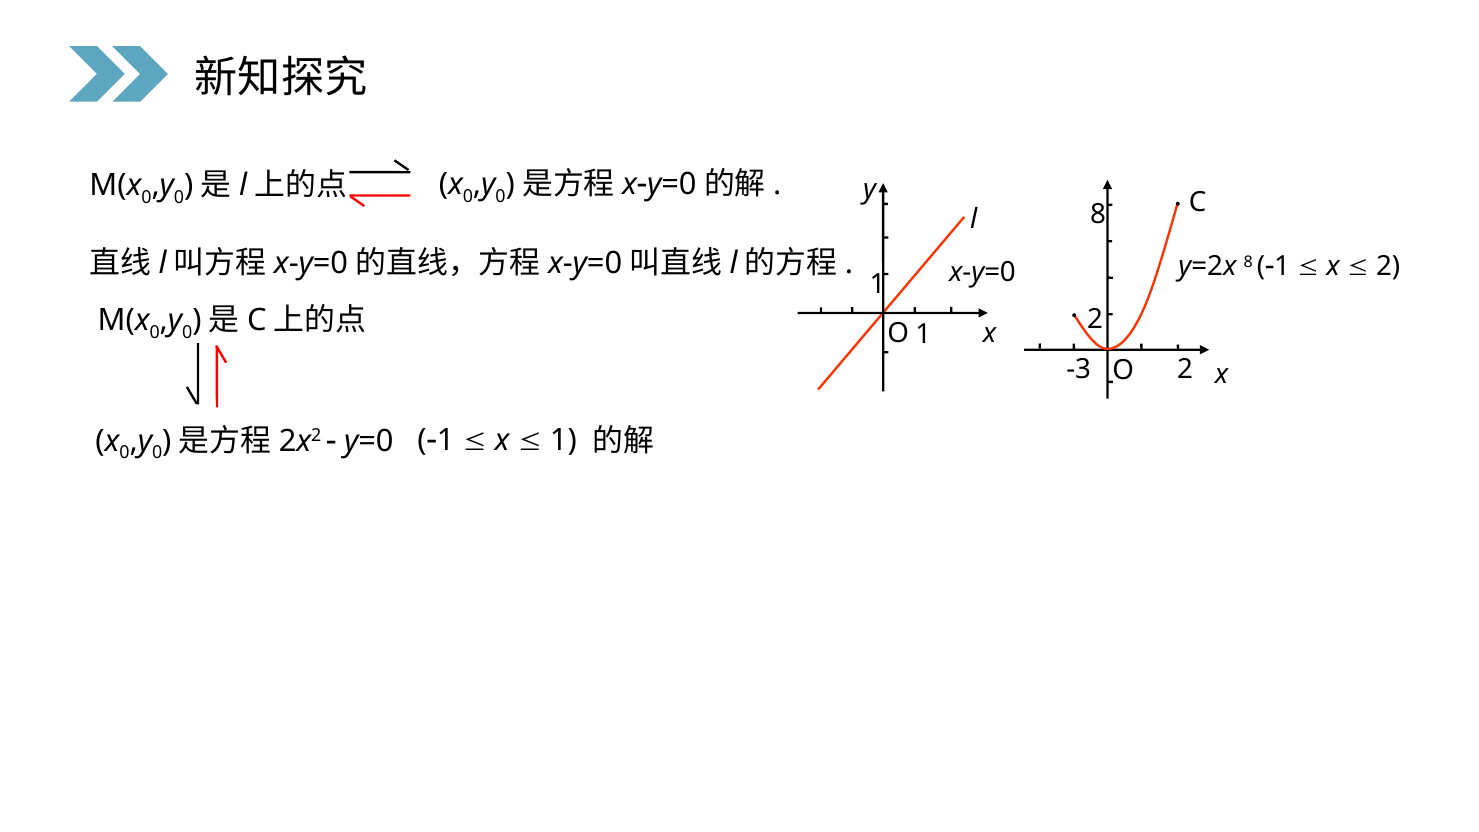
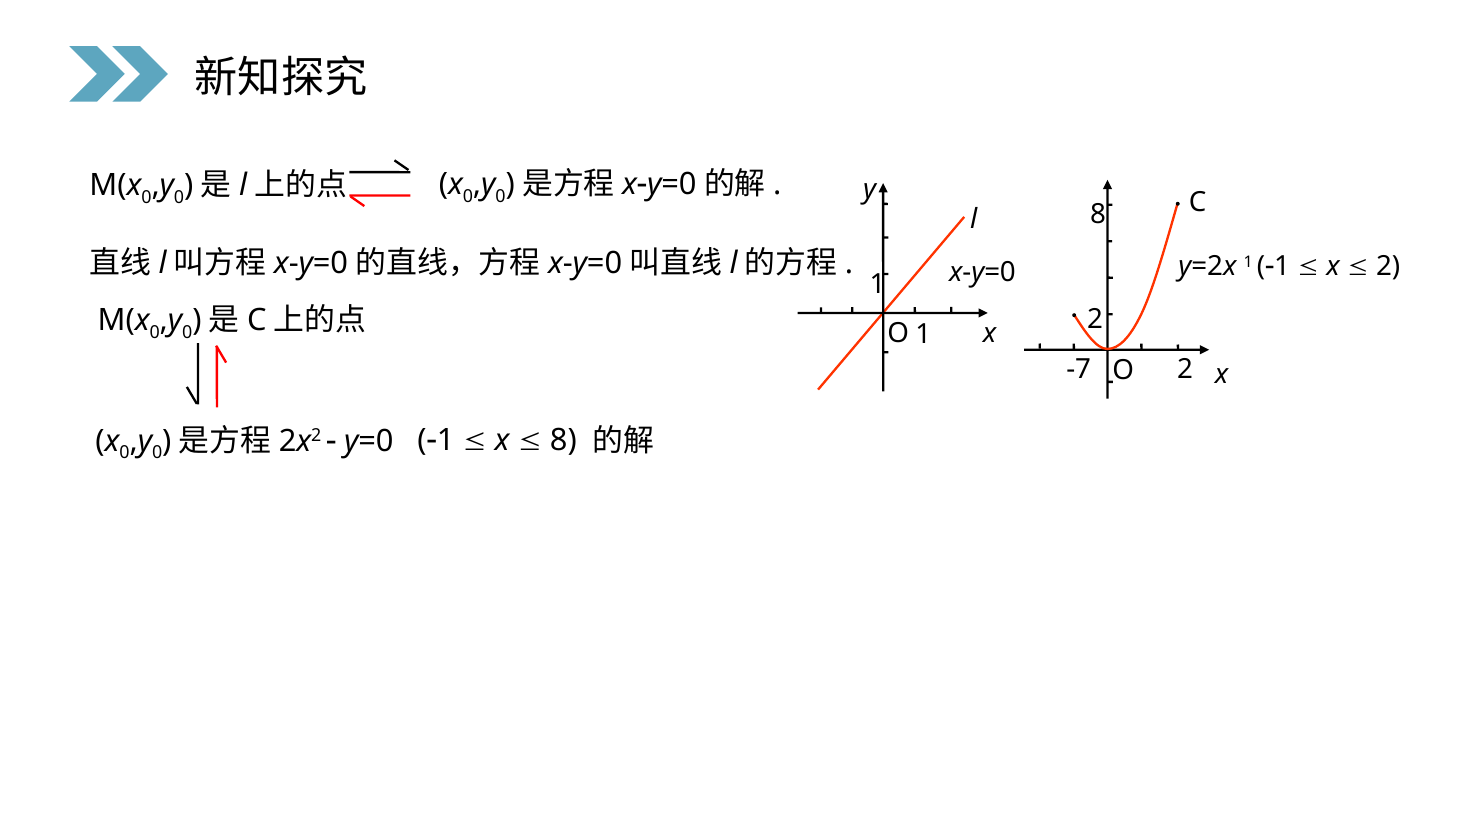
y=2x 8: 8 -> 1
-3: -3 -> -7
1 at (563, 440): 1 -> 8
